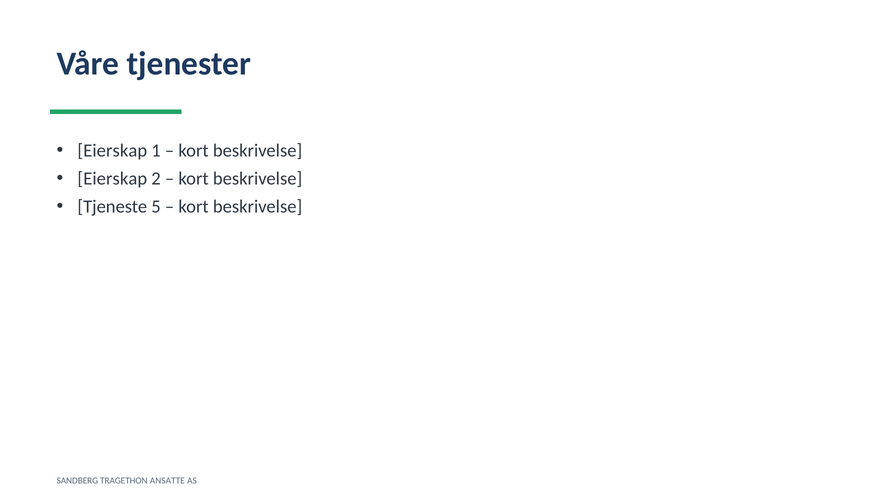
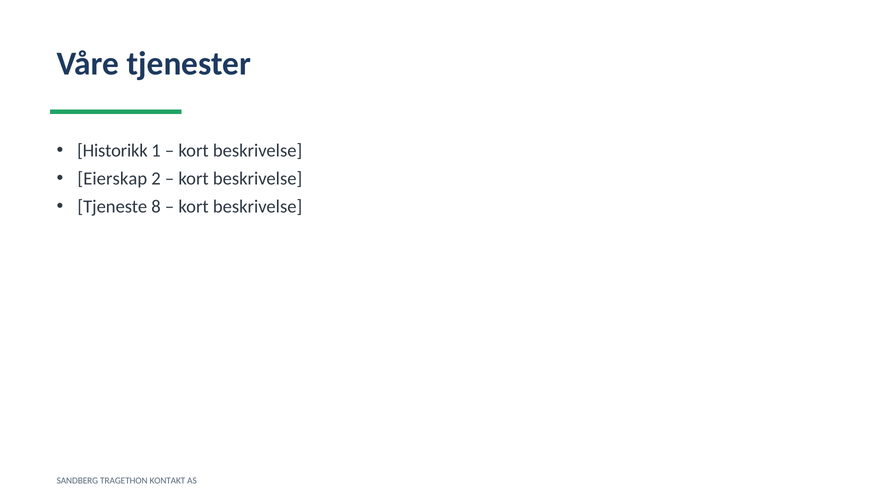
Eierskap at (112, 151): Eierskap -> Historikk
5: 5 -> 8
ANSATTE: ANSATTE -> KONTAKT
